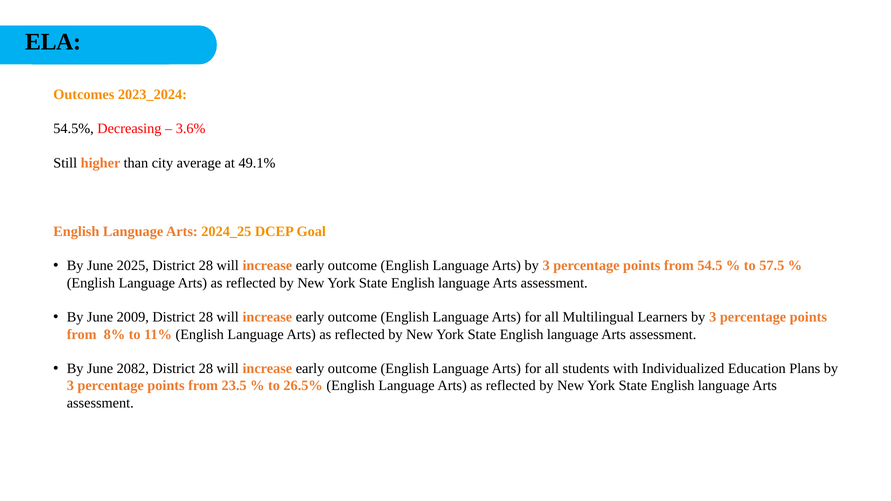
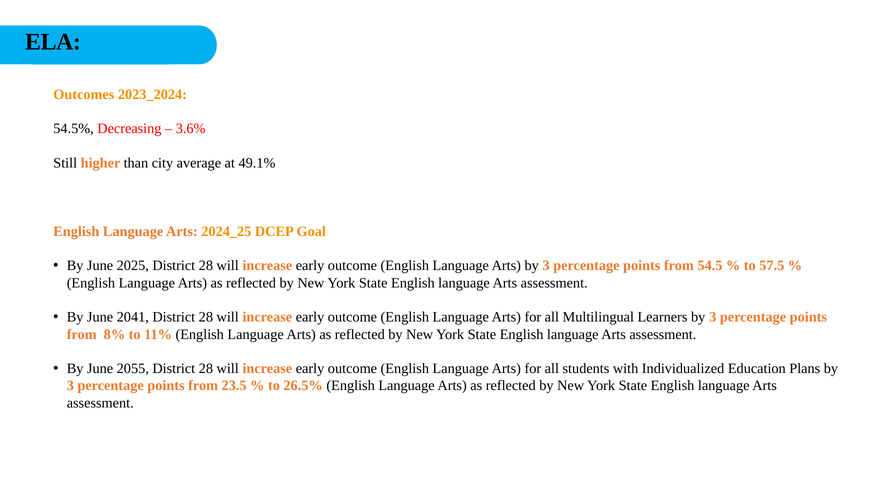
2009: 2009 -> 2041
2082: 2082 -> 2055
